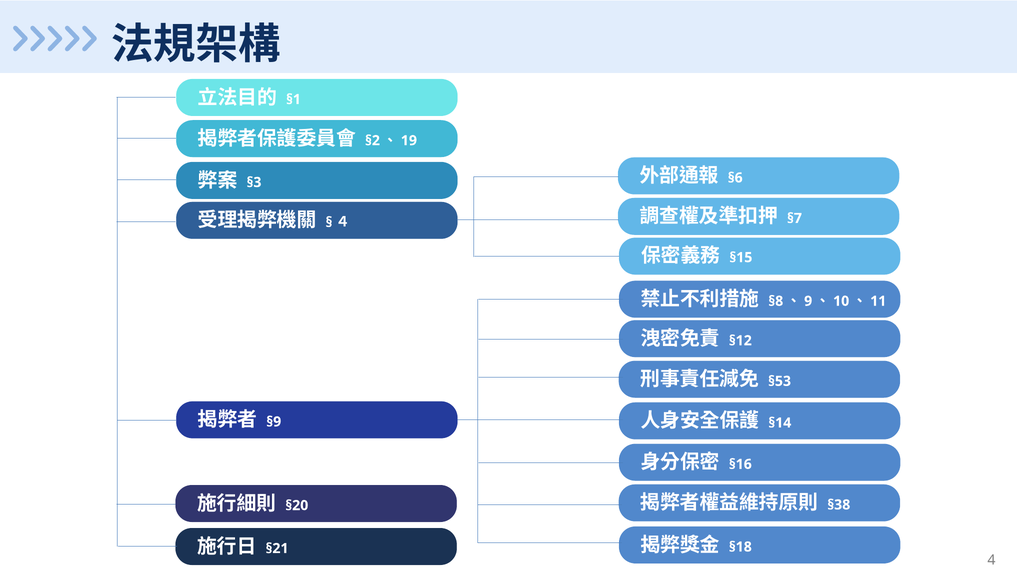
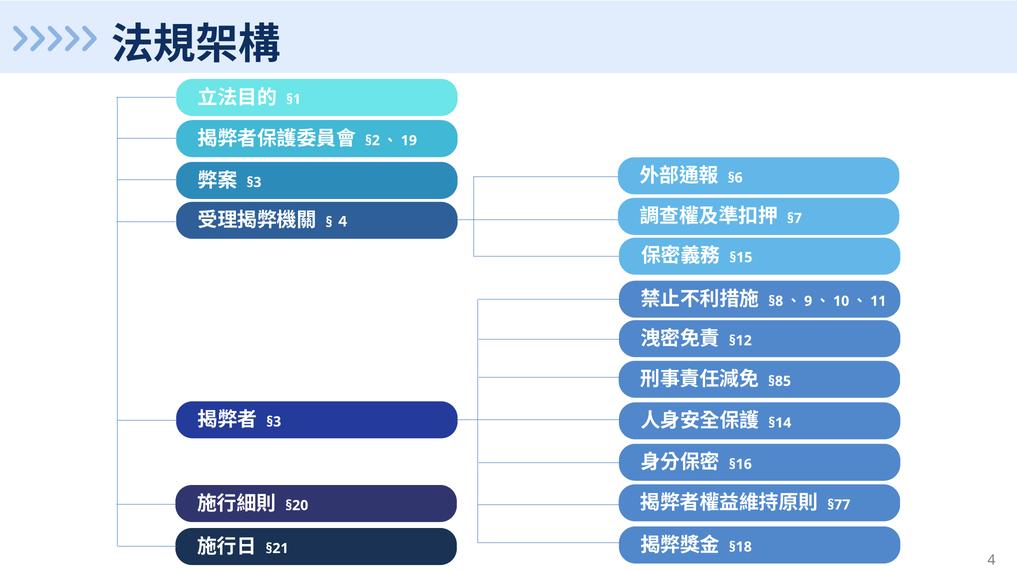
§53: §53 -> §85
§9 at (274, 422): §9 -> §3
§38: §38 -> §77
